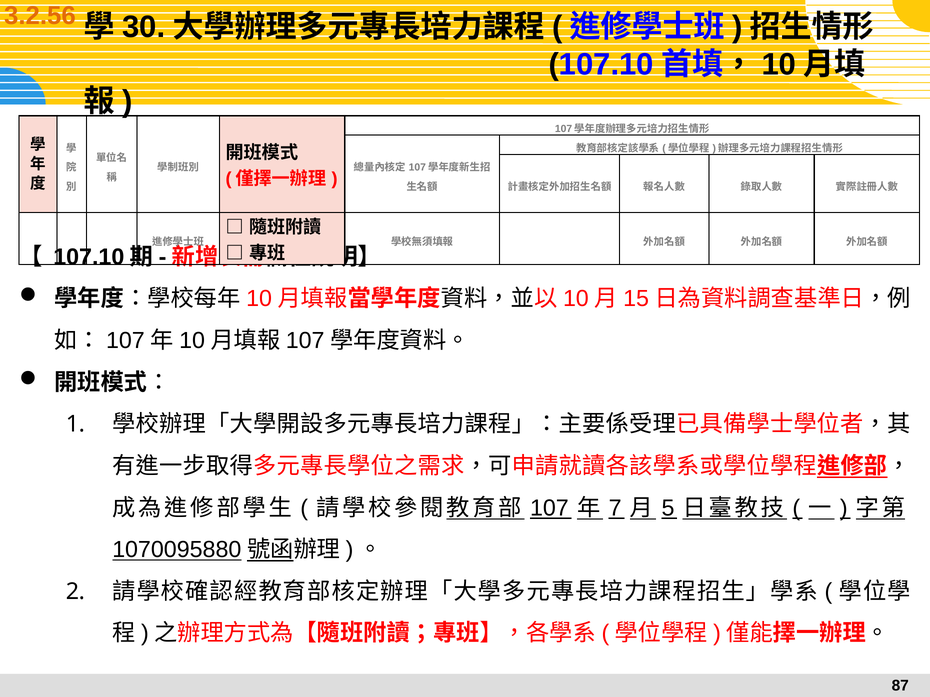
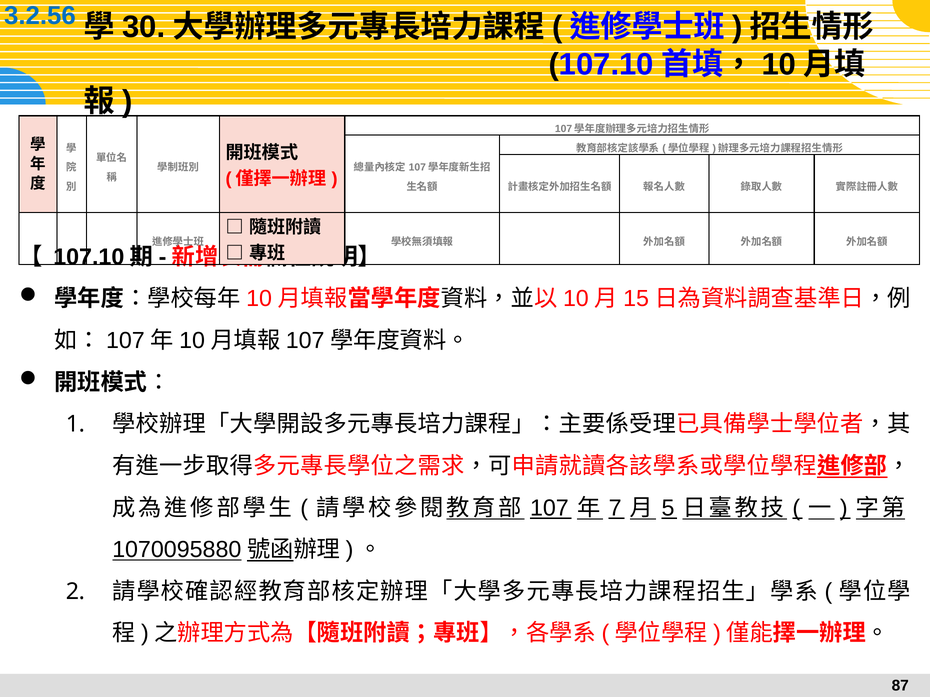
3.2.56 colour: orange -> blue
